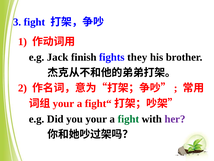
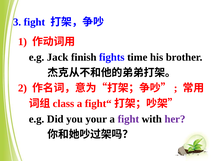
they: they -> time
your at (63, 103): your -> class
fight at (128, 119) colour: green -> purple
